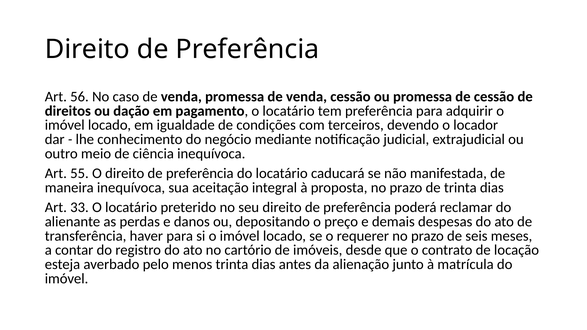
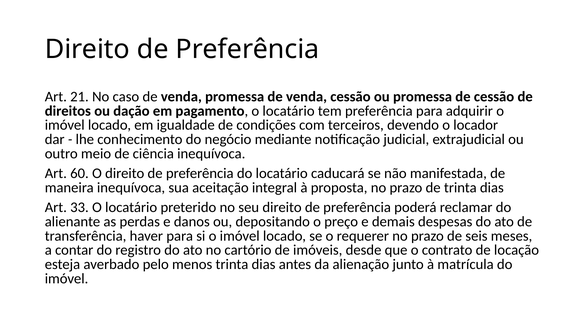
56: 56 -> 21
55: 55 -> 60
